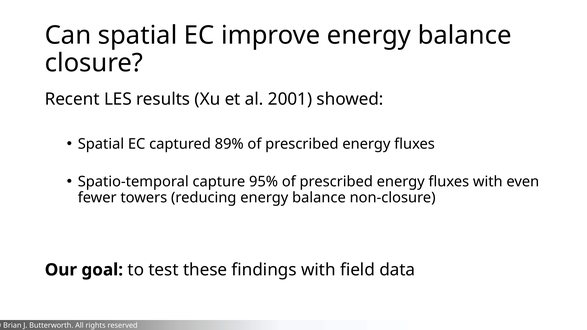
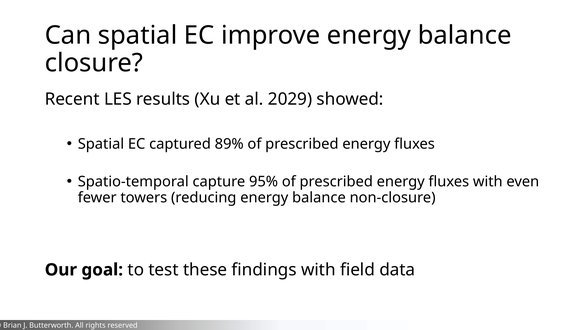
2001: 2001 -> 2029
